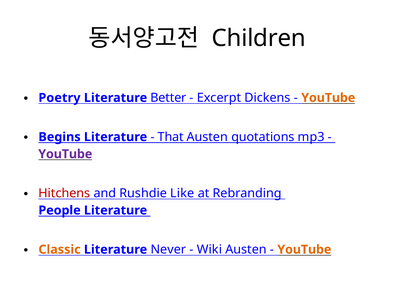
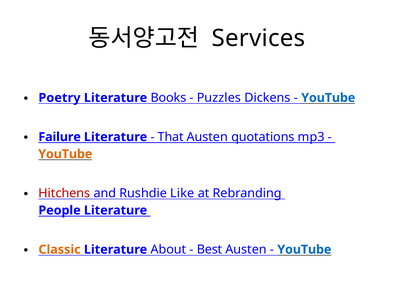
Children: Children -> Services
Better: Better -> Books
Excerpt: Excerpt -> Puzzles
YouTube at (328, 98) colour: orange -> blue
Begins: Begins -> Failure
YouTube at (65, 154) colour: purple -> orange
Never: Never -> About
Wiki: Wiki -> Best
YouTube at (304, 250) colour: orange -> blue
